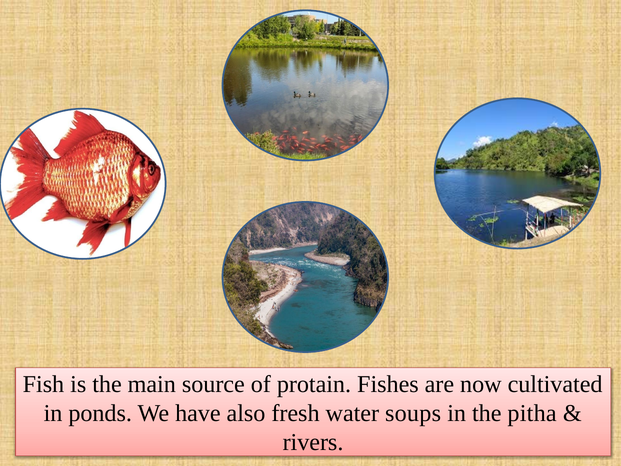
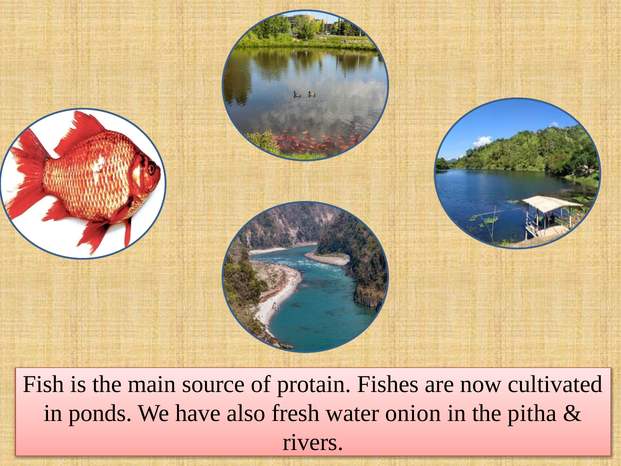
soups: soups -> onion
